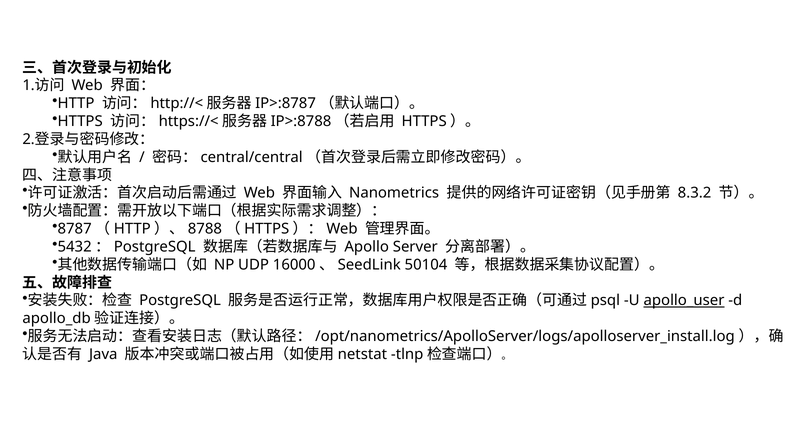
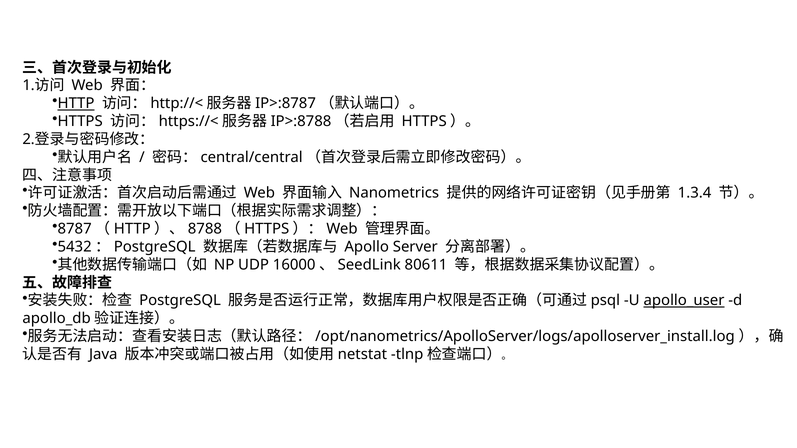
HTTP underline: none -> present
8.3.2: 8.3.2 -> 1.3.4
50104: 50104 -> 80611
